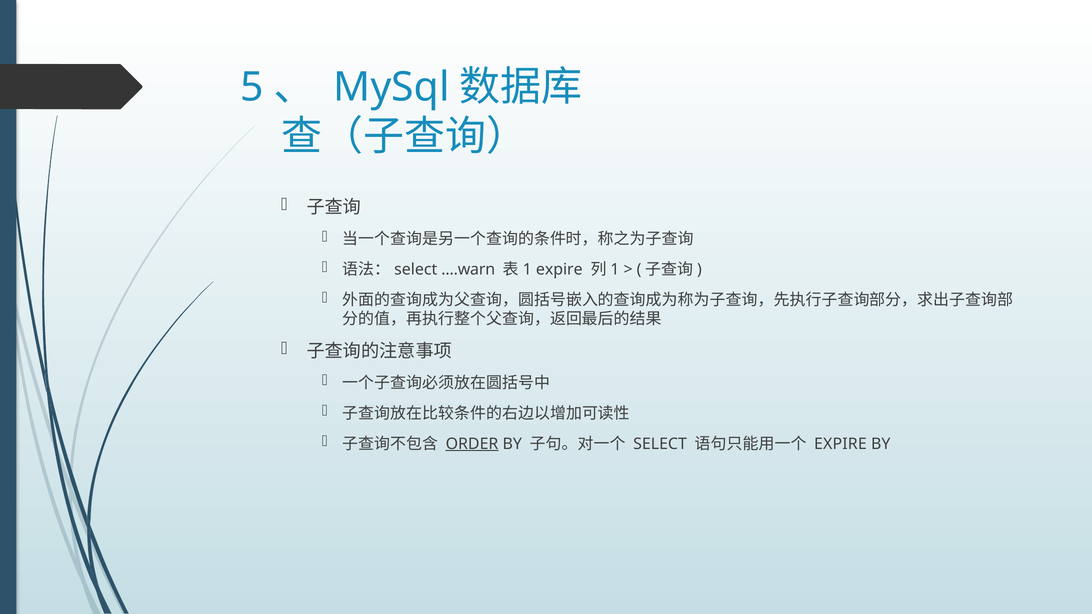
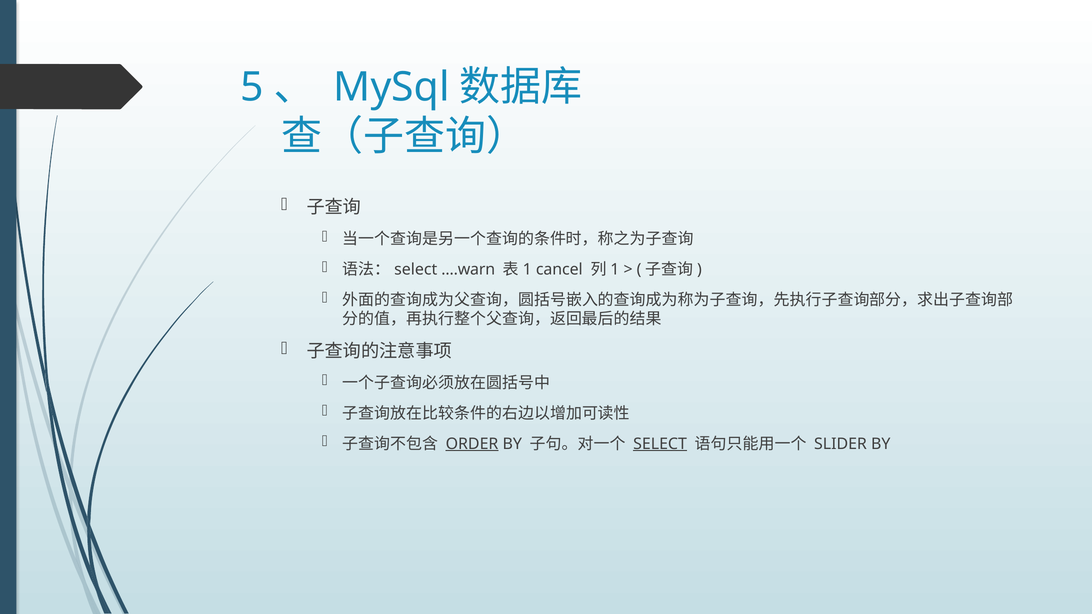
expire at (559, 270): expire -> cancel
SELECT underline: none -> present
EXPIRE at (840, 444): EXPIRE -> SLIDER
